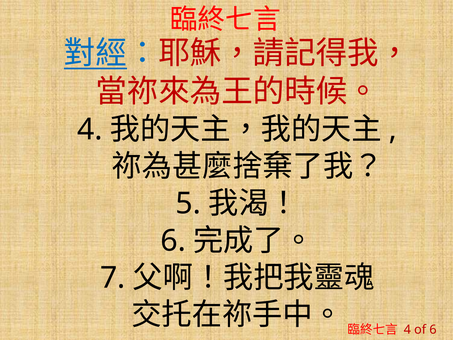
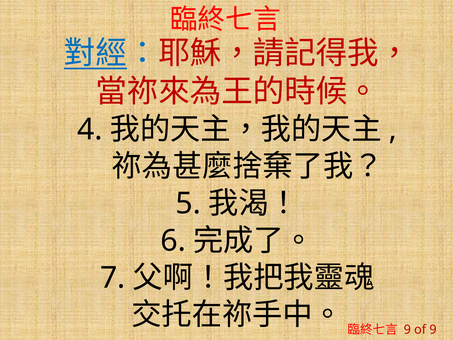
4 at (407, 329): 4 -> 9
of 6: 6 -> 9
